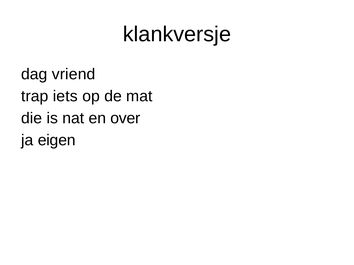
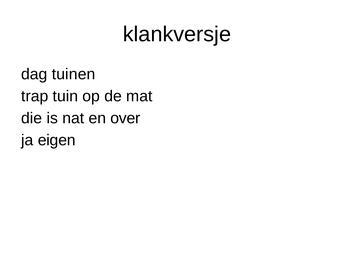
vriend: vriend -> tuinen
iets: iets -> tuin
